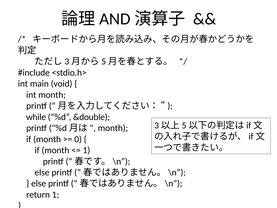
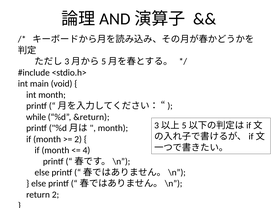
&double: &double -> &return
0 at (78, 139): 0 -> 2
1 at (86, 150): 1 -> 4
return 1: 1 -> 2
